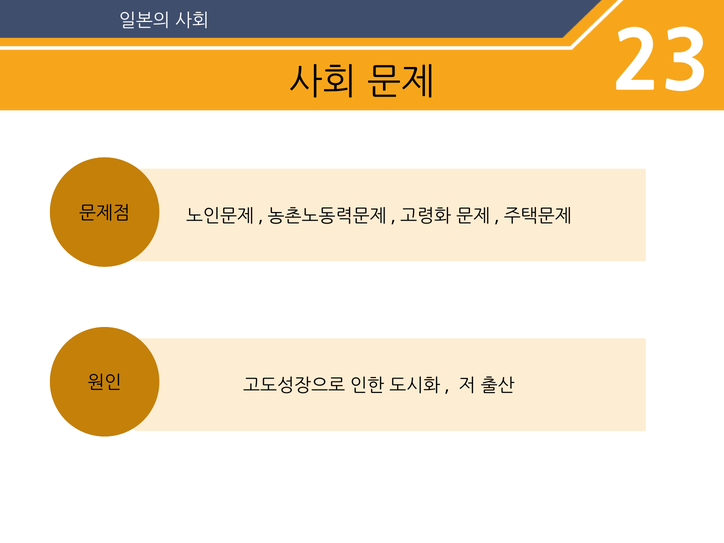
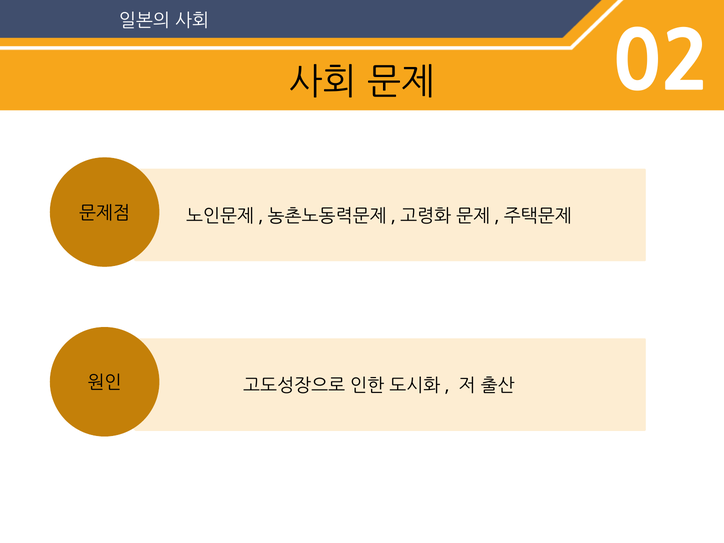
23: 23 -> 02
